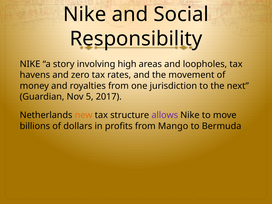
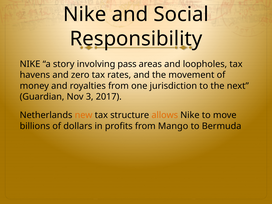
high: high -> pass
5: 5 -> 3
allows colour: purple -> orange
